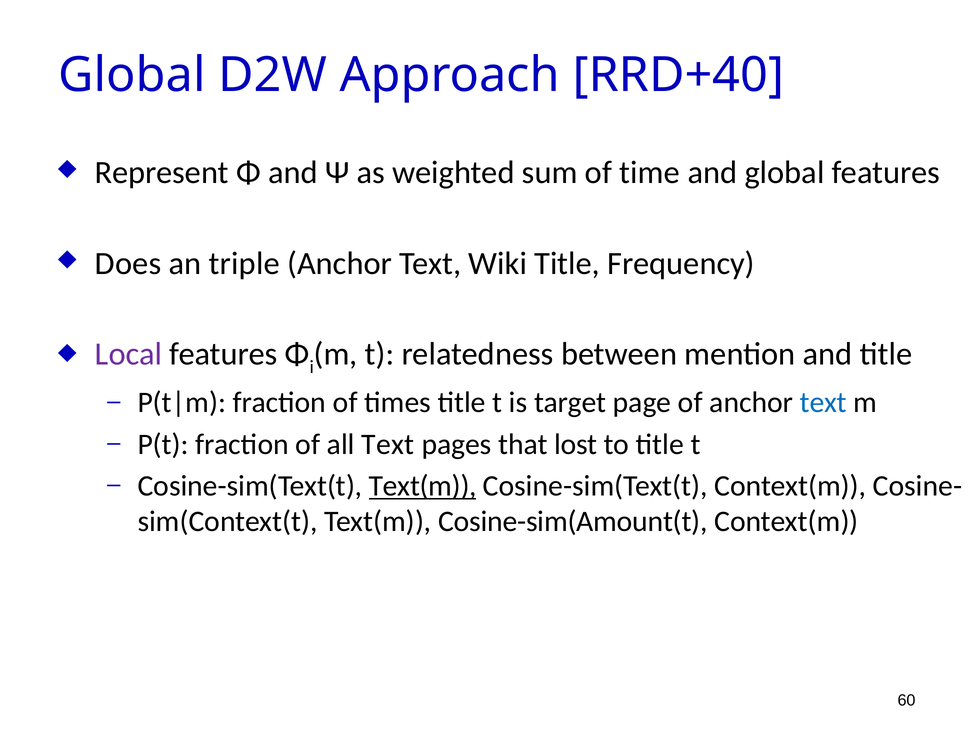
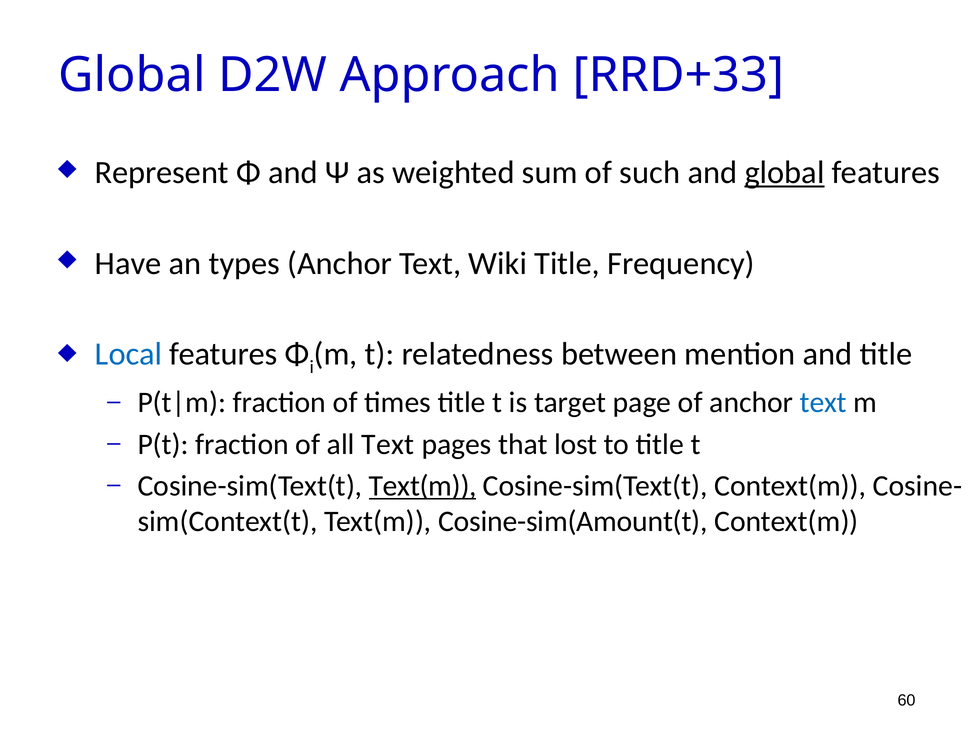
RRD+40: RRD+40 -> RRD+33
time: time -> such
global at (785, 173) underline: none -> present
Does: Does -> Have
triple: triple -> types
Local colour: purple -> blue
